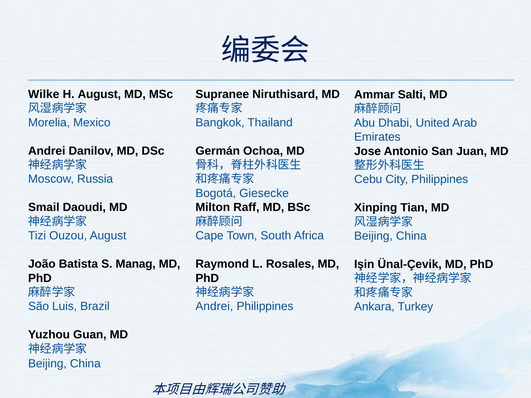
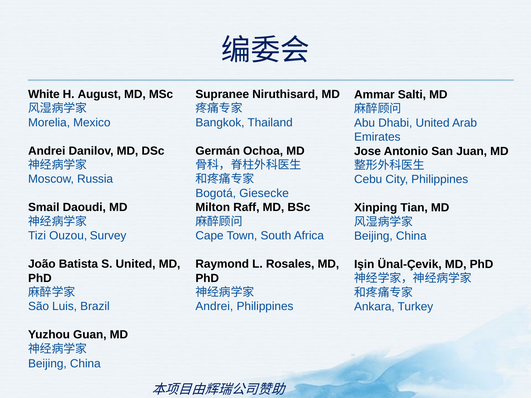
Wilke: Wilke -> White
Ouzou August: August -> Survey
S Manag: Manag -> United
